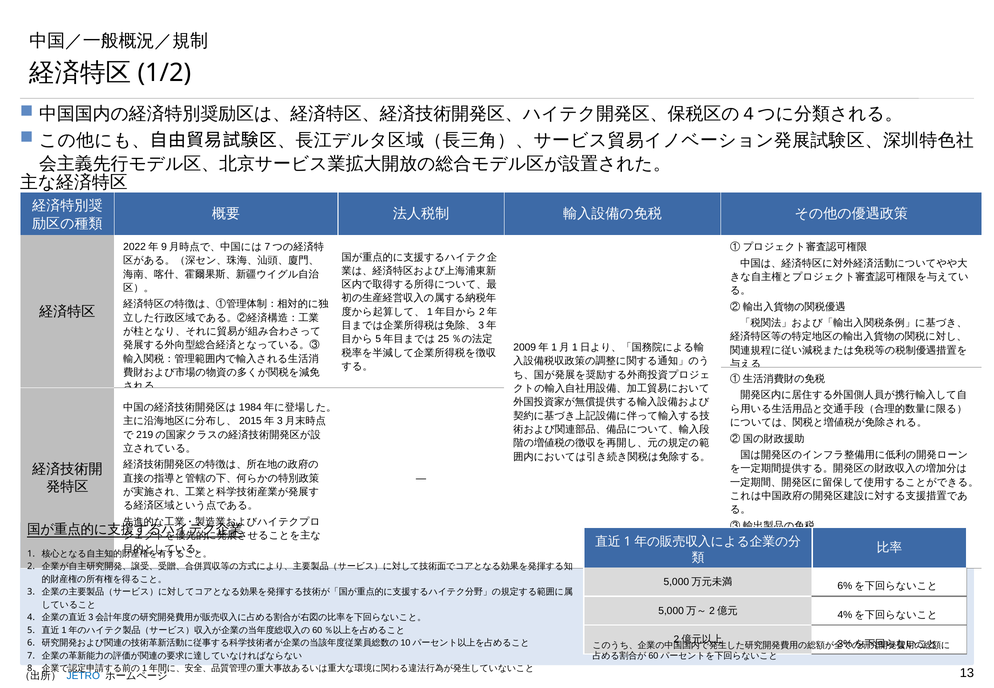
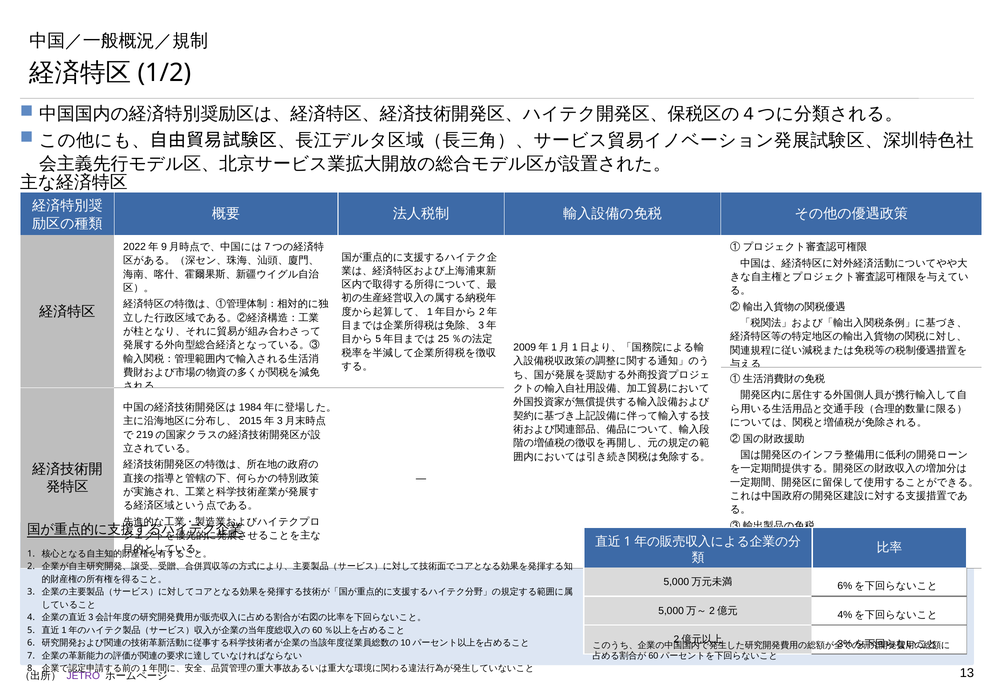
JETRO colour: blue -> purple
